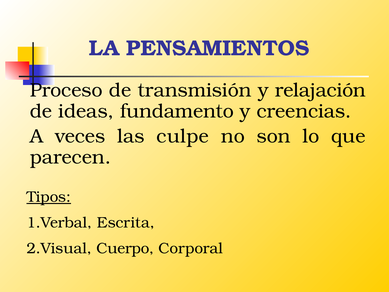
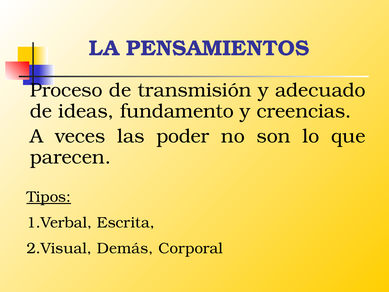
relajación: relajación -> adecuado
culpe: culpe -> poder
Cuerpo: Cuerpo -> Demás
